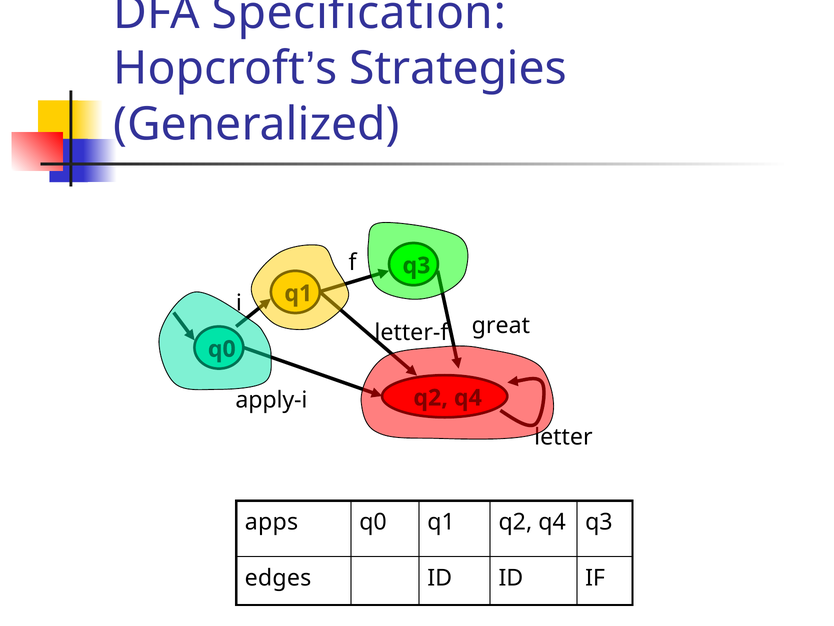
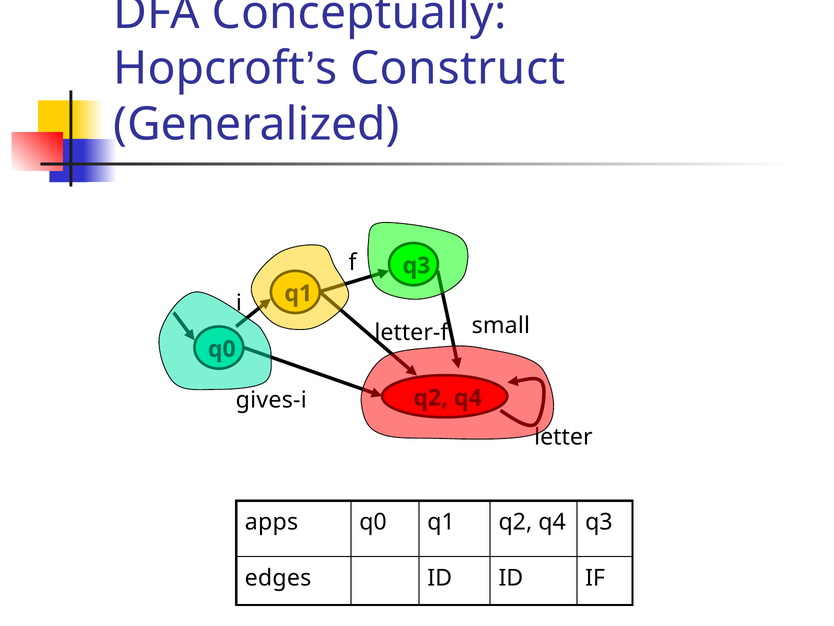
Specification: Specification -> Conceptually
Strategies: Strategies -> Construct
great: great -> small
apply-i: apply-i -> gives-i
